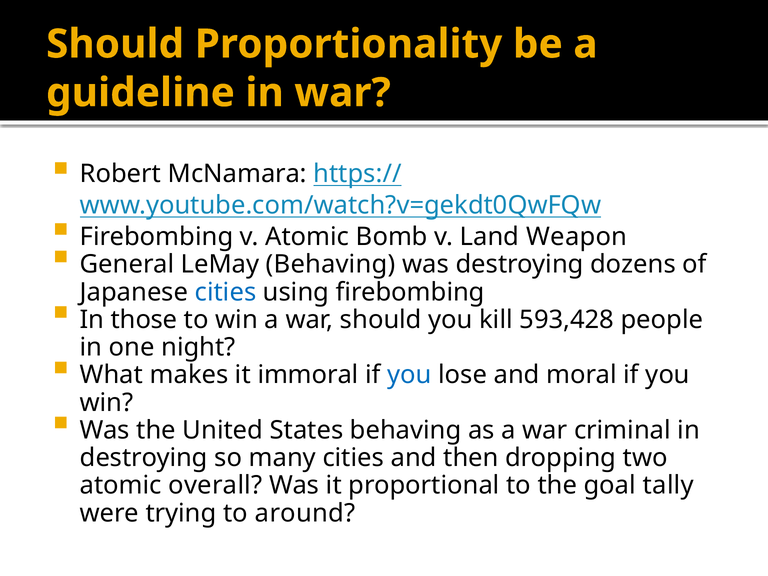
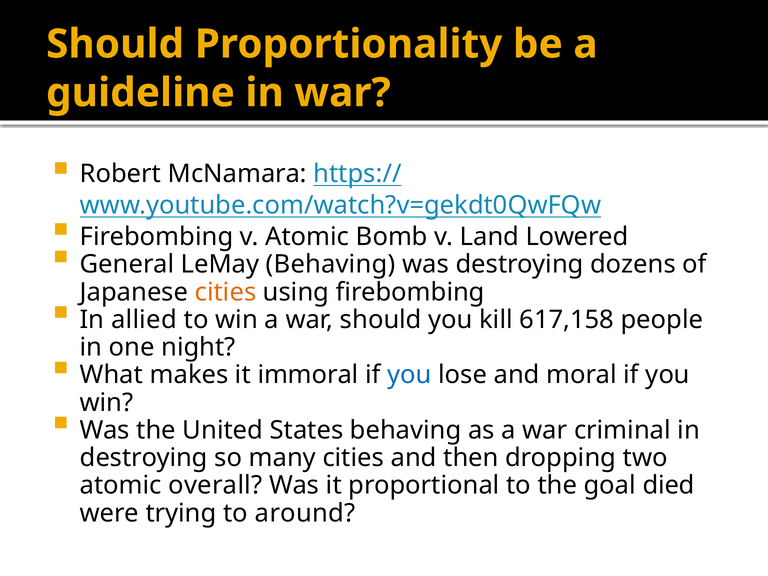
Weapon: Weapon -> Lowered
cities at (226, 292) colour: blue -> orange
those: those -> allied
593,428: 593,428 -> 617,158
tally: tally -> died
